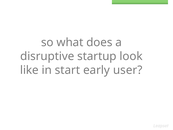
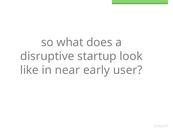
start: start -> near
